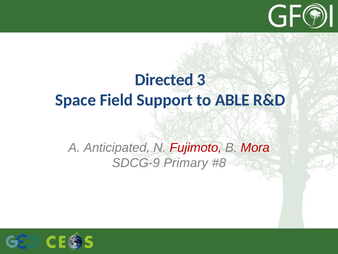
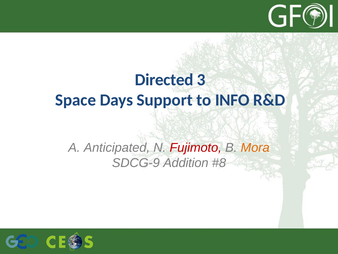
Field: Field -> Days
ABLE: ABLE -> INFO
Mora colour: red -> orange
Primary: Primary -> Addition
